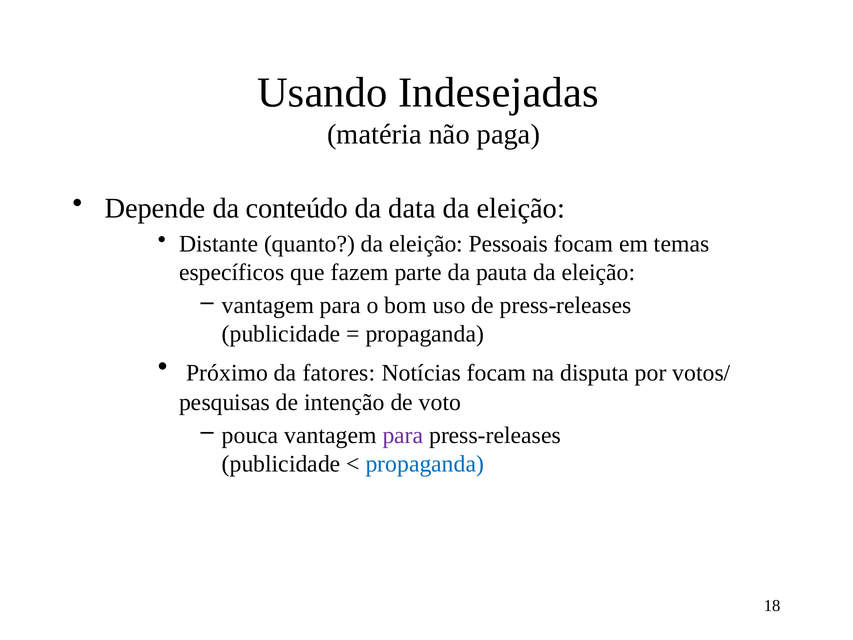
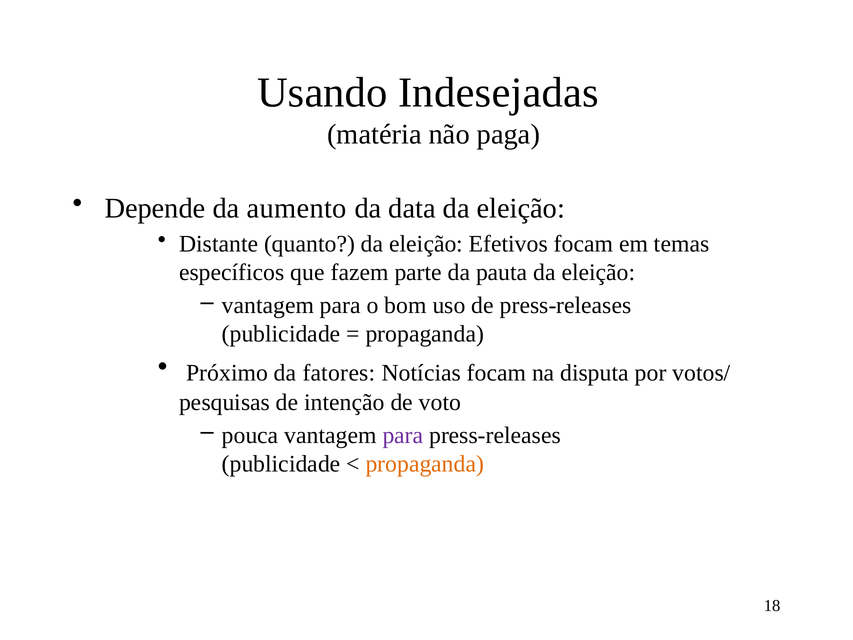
conteúdo: conteúdo -> aumento
Pessoais: Pessoais -> Efetivos
propaganda at (425, 464) colour: blue -> orange
